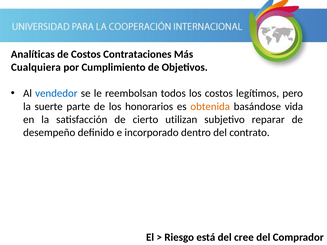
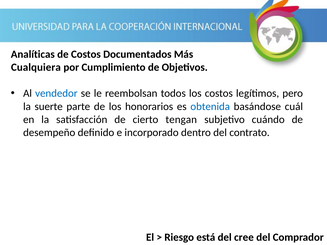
Contrataciones: Contrataciones -> Documentados
obtenida colour: orange -> blue
vida: vida -> cuál
utilizan: utilizan -> tengan
reparar: reparar -> cuándo
